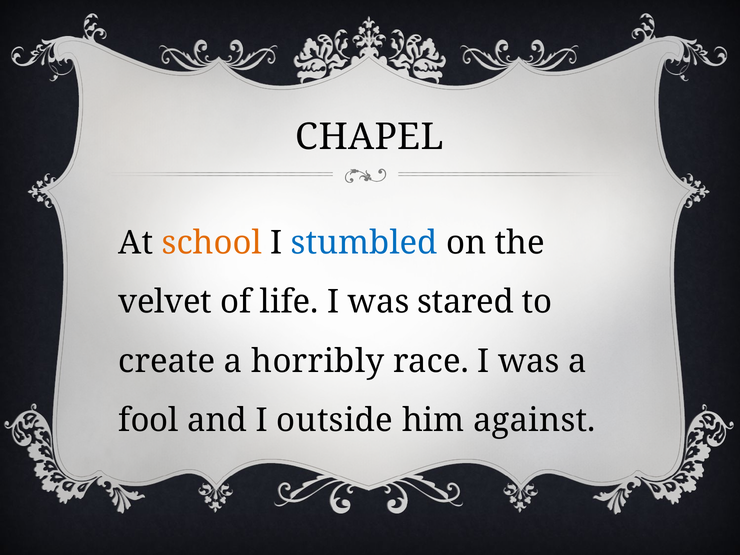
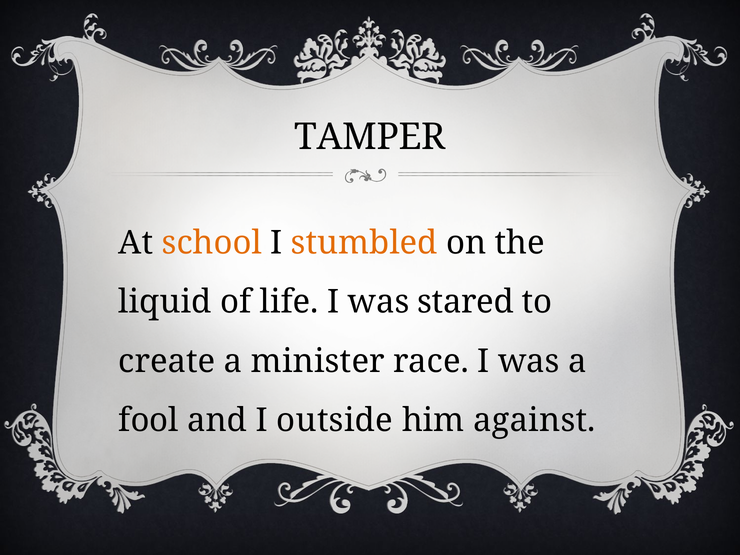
CHAPEL: CHAPEL -> TAMPER
stumbled colour: blue -> orange
velvet: velvet -> liquid
horribly: horribly -> minister
